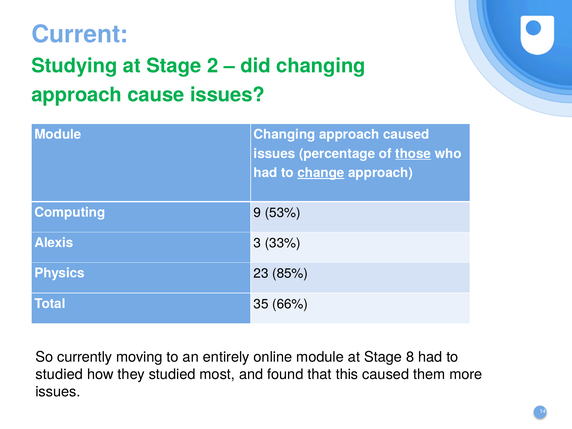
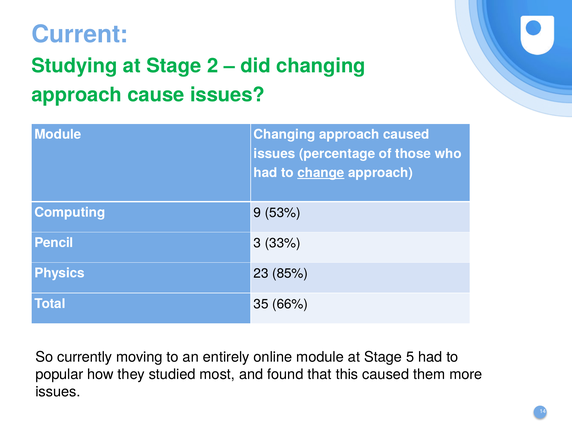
those underline: present -> none
Alexis: Alexis -> Pencil
8: 8 -> 5
studied at (59, 375): studied -> popular
